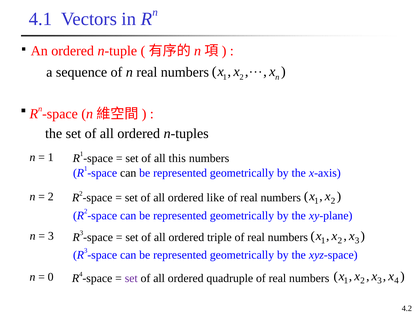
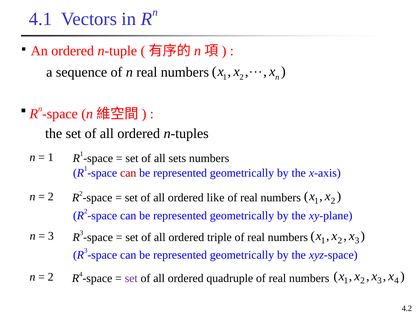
this: this -> sets
can at (128, 173) colour: black -> red
0 at (51, 277): 0 -> 2
